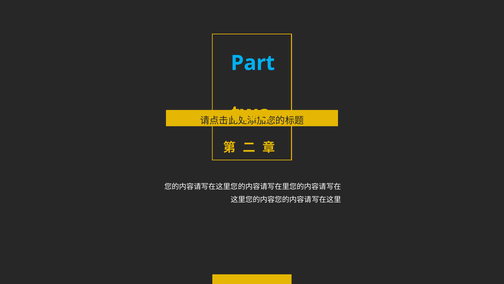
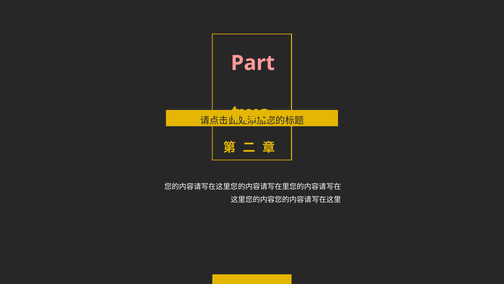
Part colour: light blue -> pink
